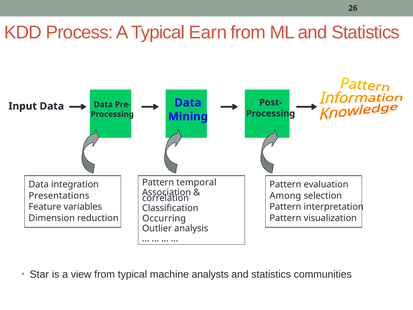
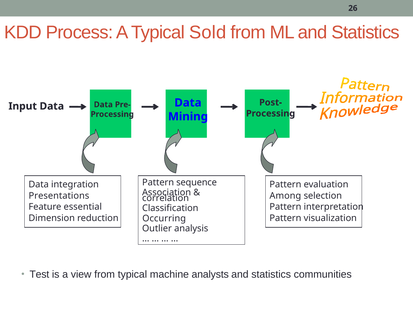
Earn: Earn -> Sold
temporal: temporal -> sequence
variables: variables -> essential
Star: Star -> Test
